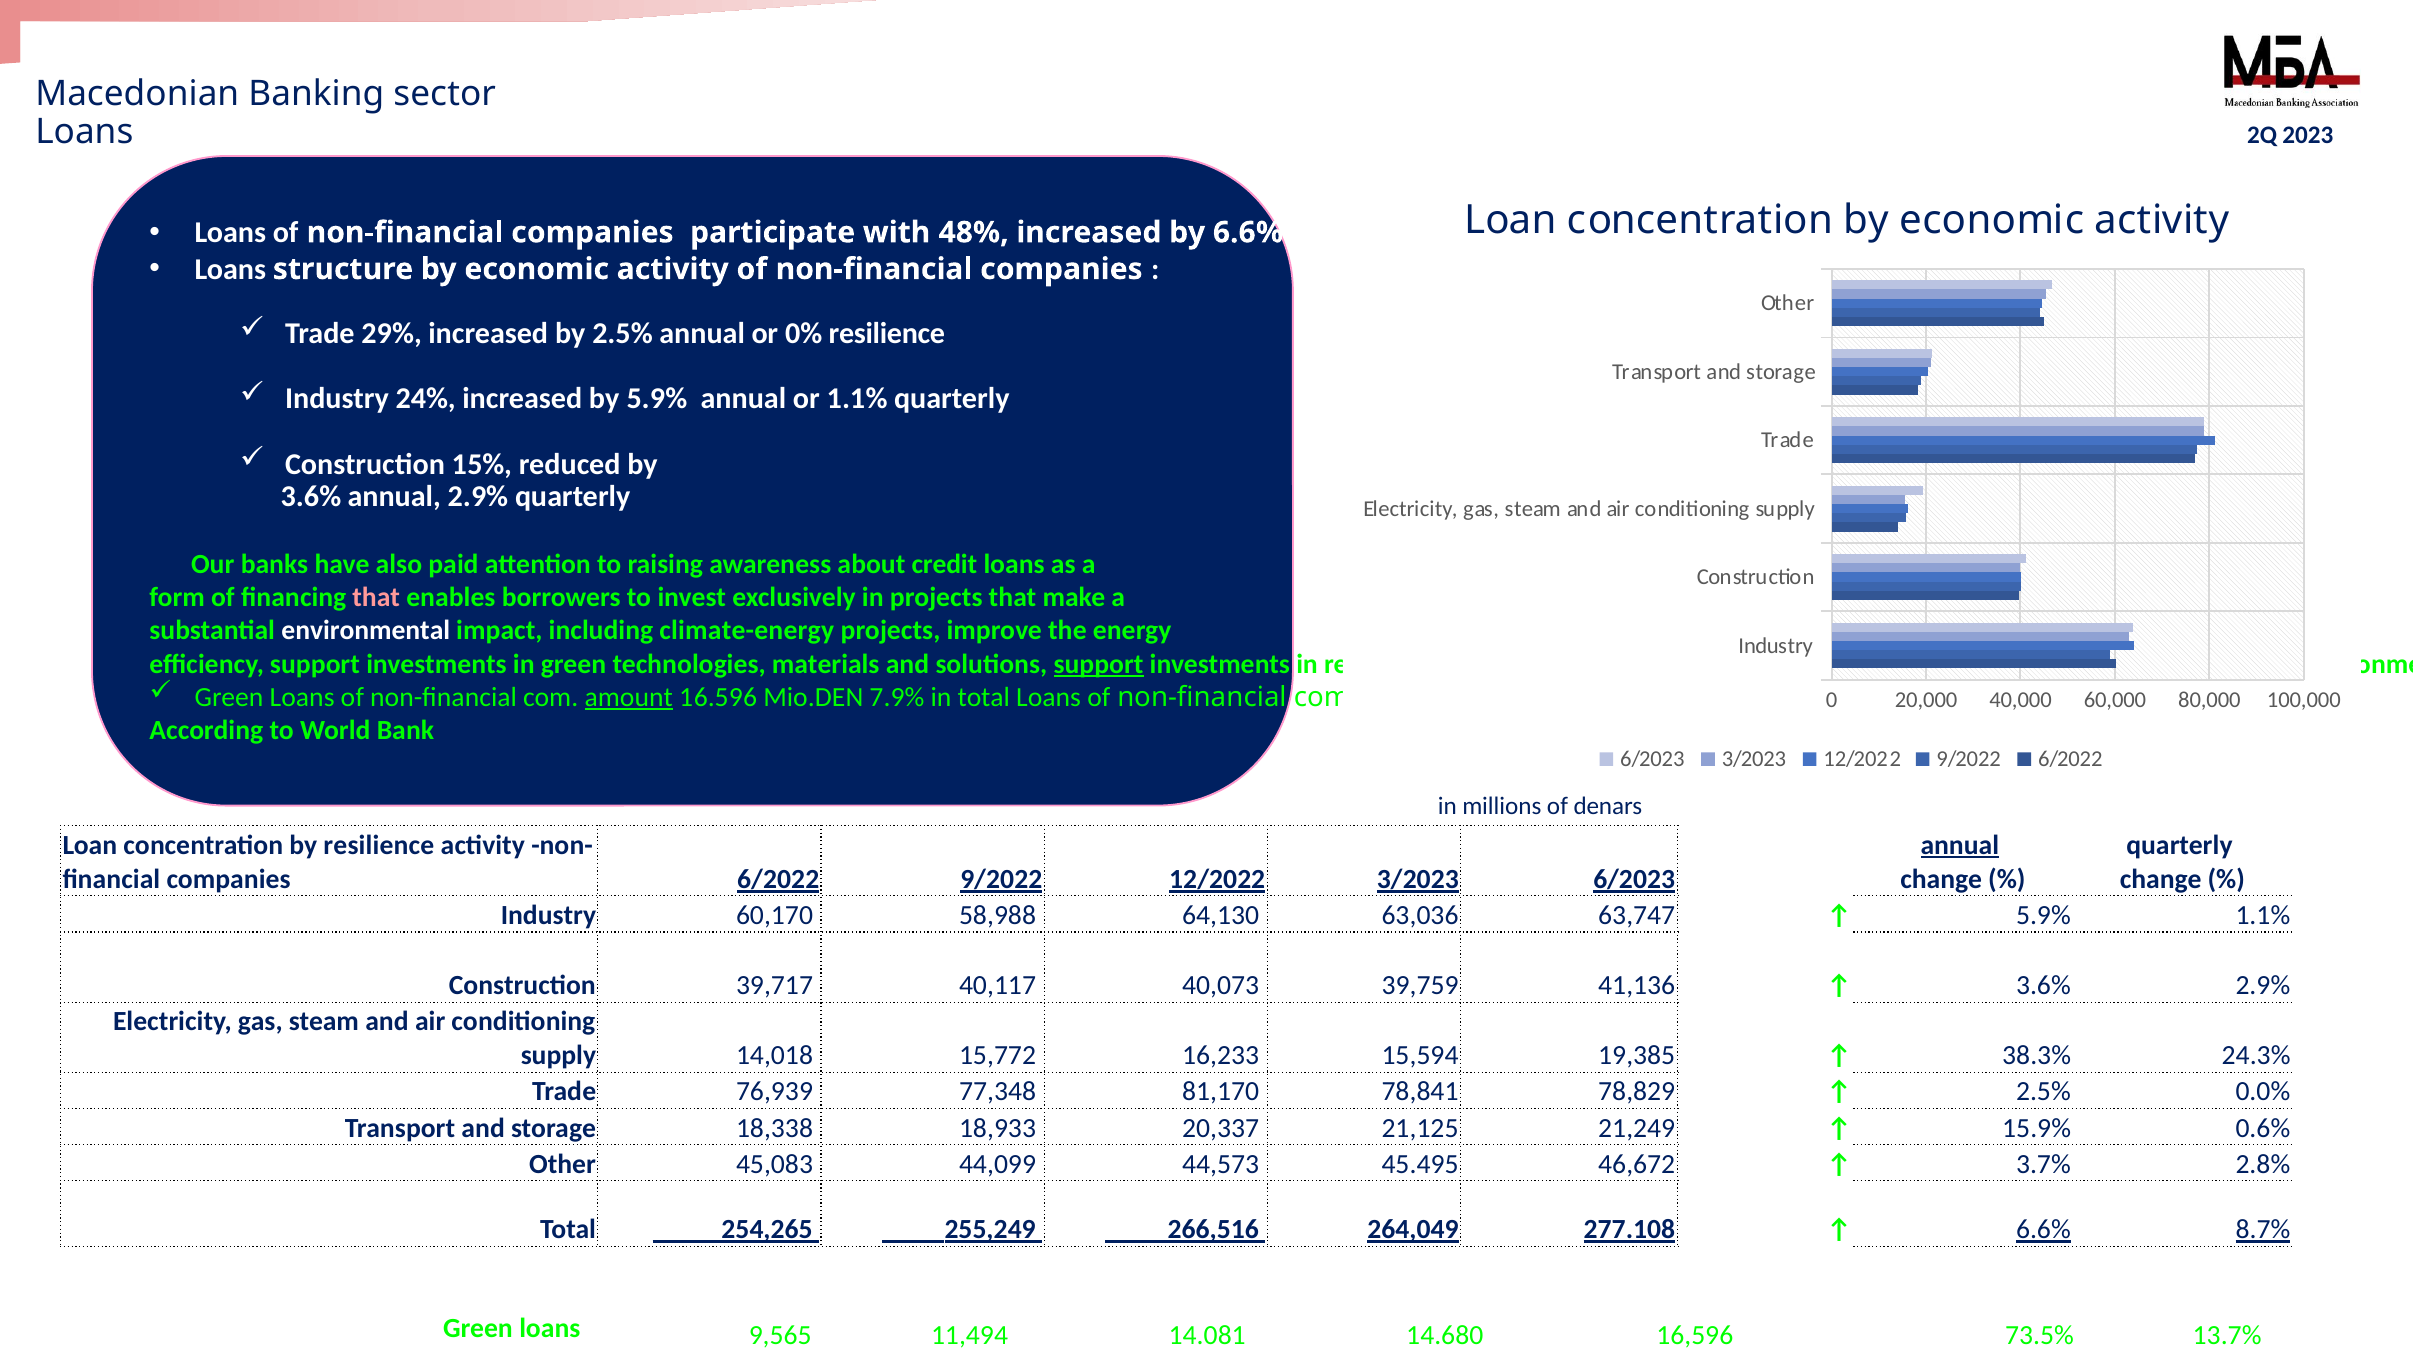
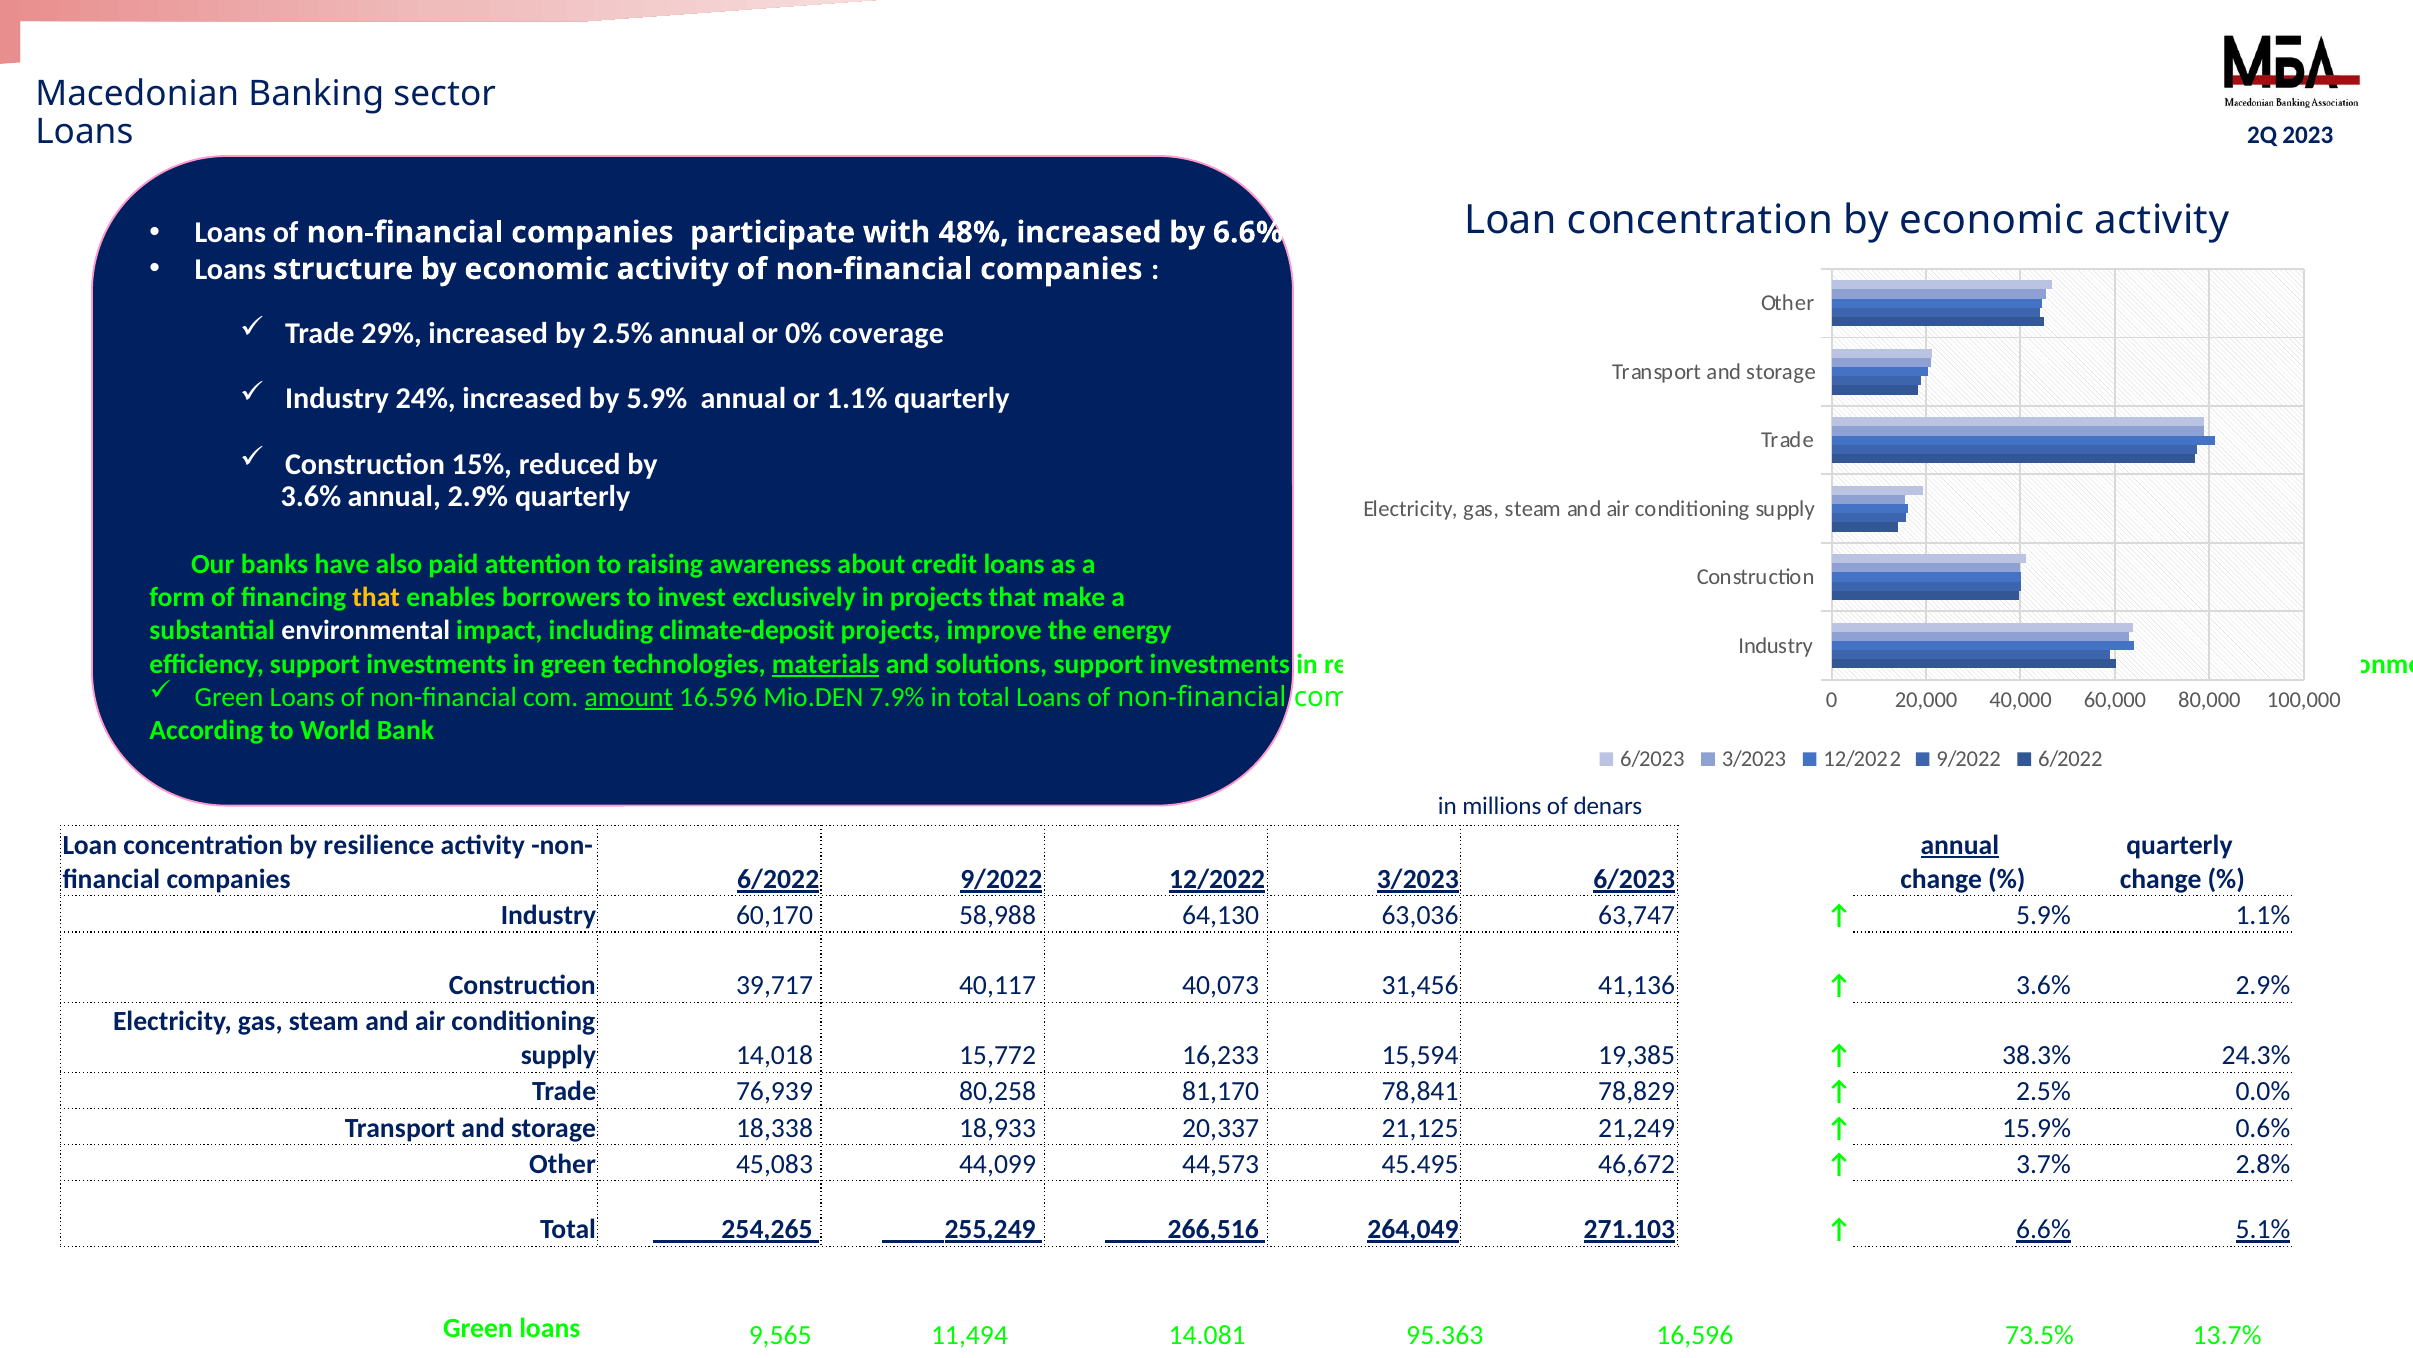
0% resilience: resilience -> coverage
that at (376, 597) colour: pink -> yellow
climate-energy: climate-energy -> climate-deposit
materials underline: none -> present
support at (1099, 664) underline: present -> none
39,759: 39,759 -> 31,456
77,348: 77,348 -> 80,258
277.108: 277.108 -> 271.103
8.7%: 8.7% -> 5.1%
14.680: 14.680 -> 95.363
